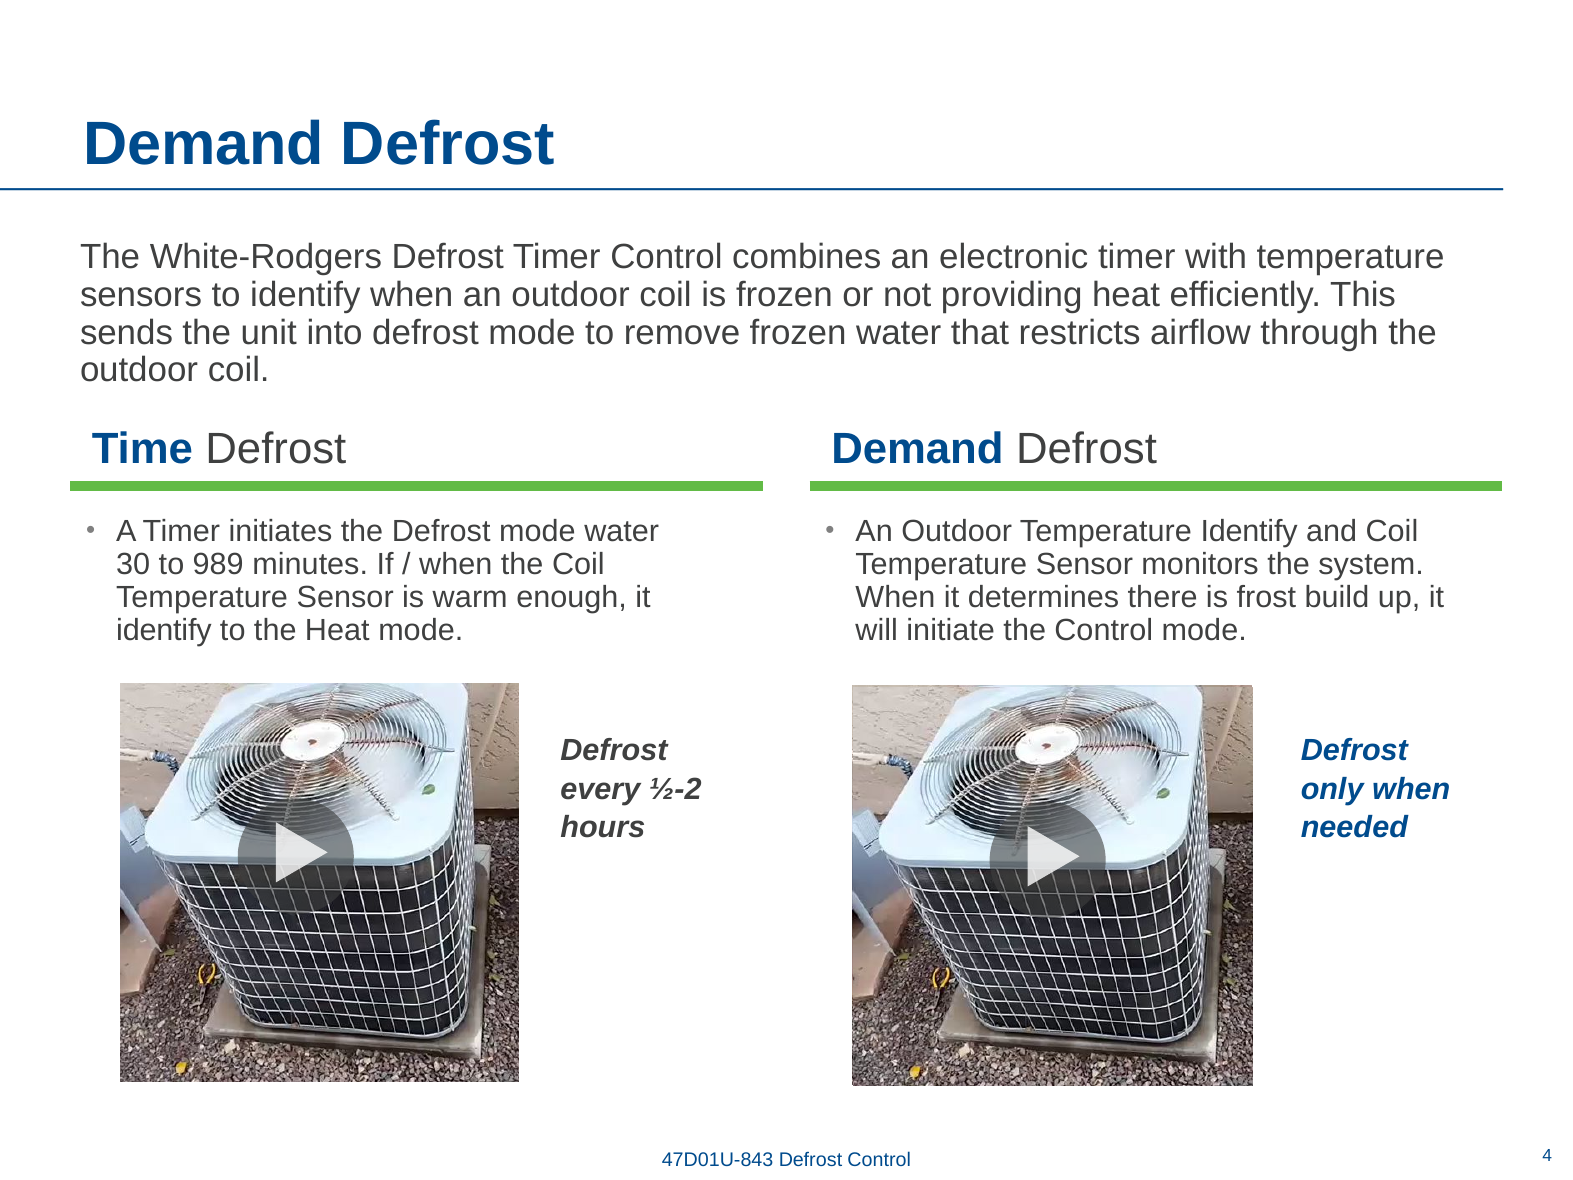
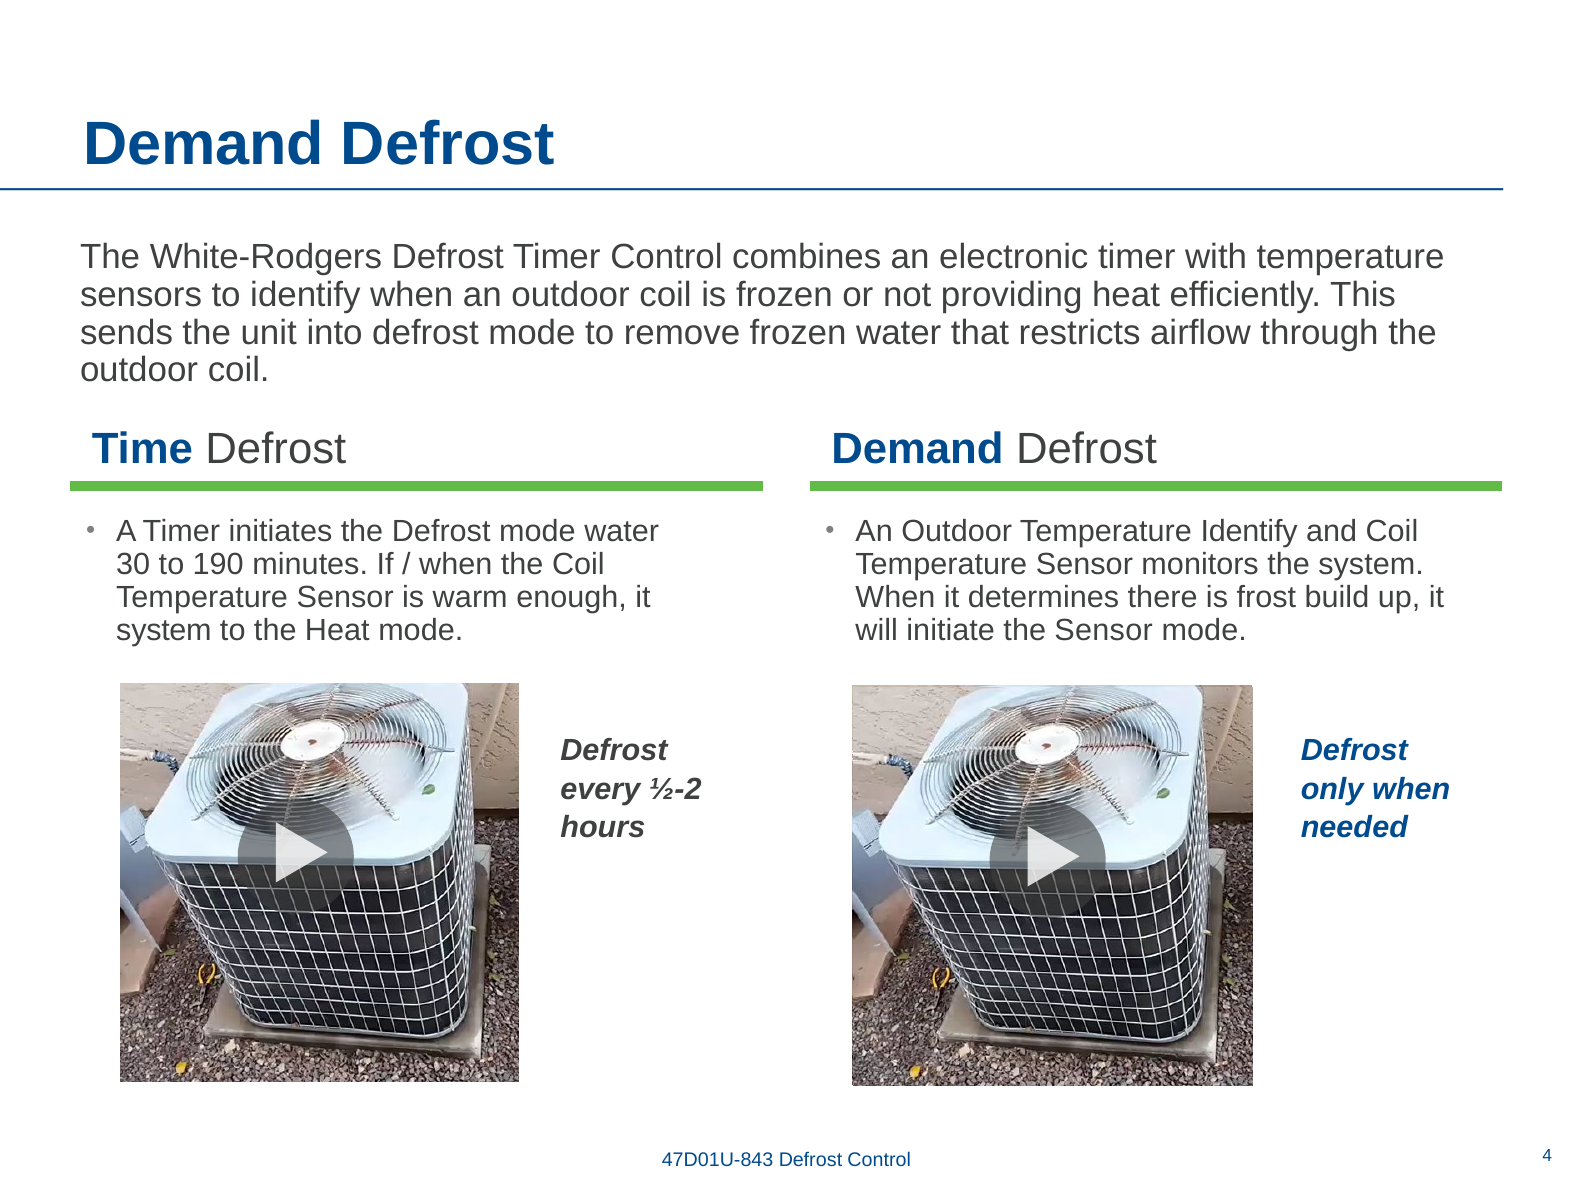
989: 989 -> 190
identify at (164, 631): identify -> system
the Control: Control -> Sensor
